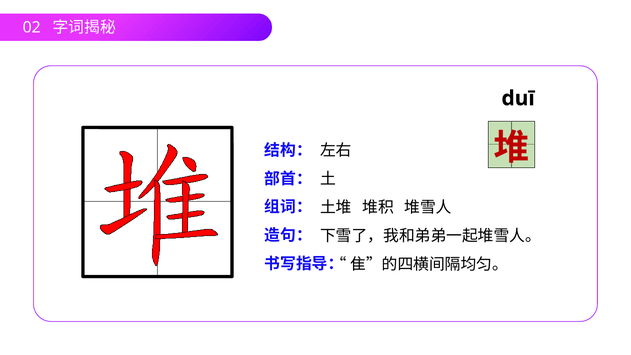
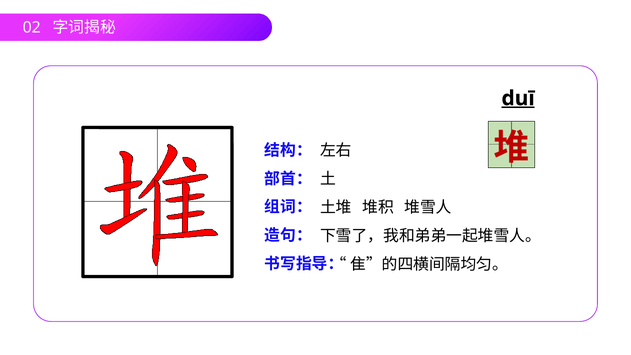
duī underline: none -> present
